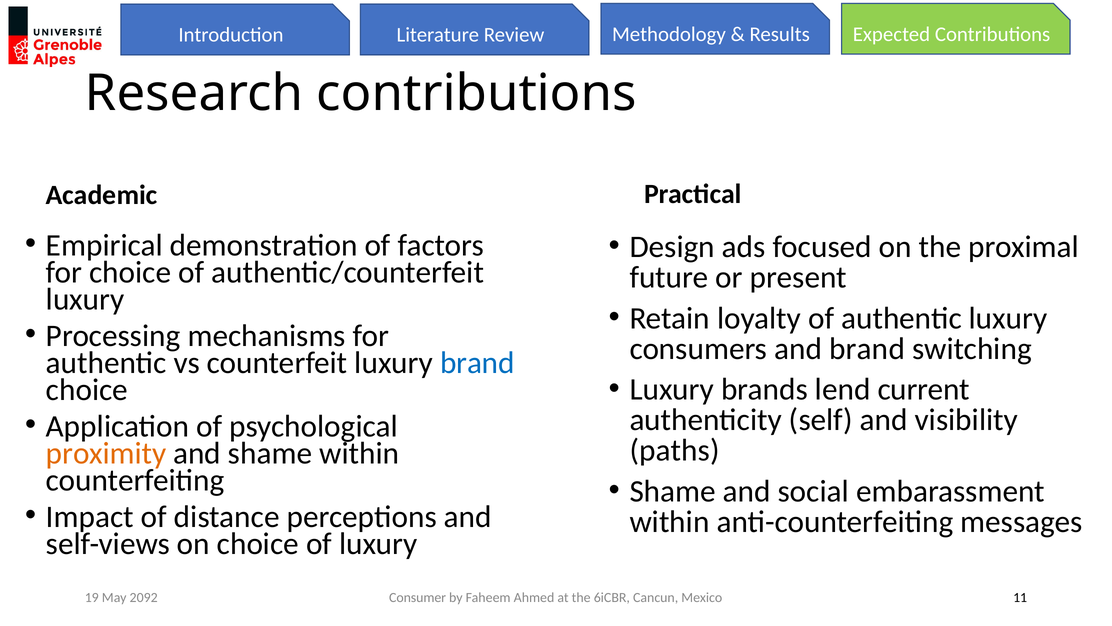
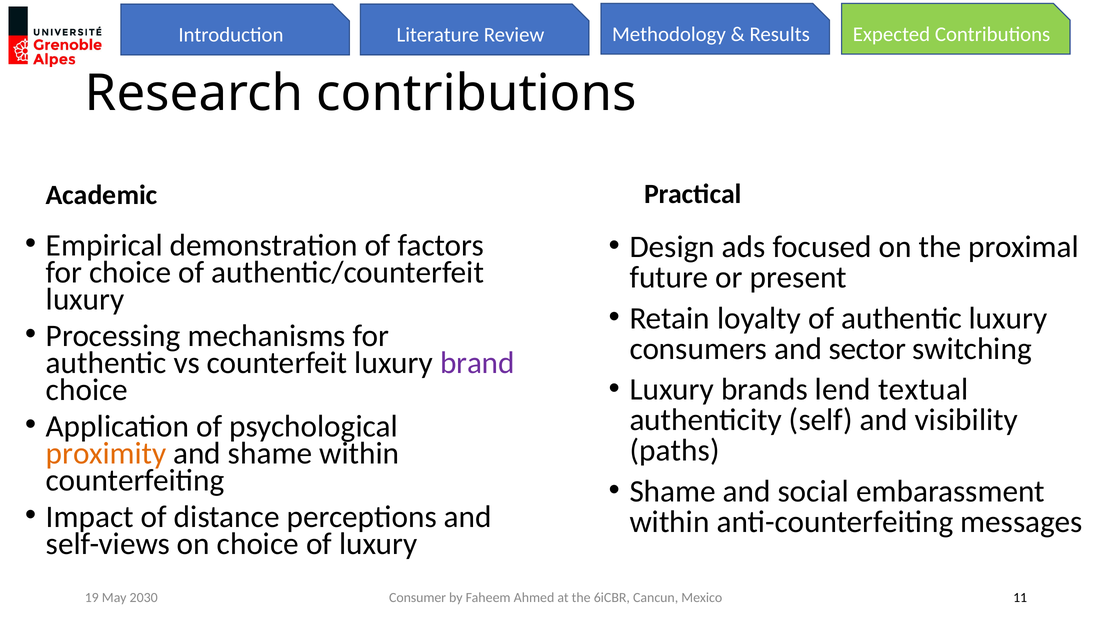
and brand: brand -> sector
brand at (477, 362) colour: blue -> purple
current: current -> textual
2092: 2092 -> 2030
